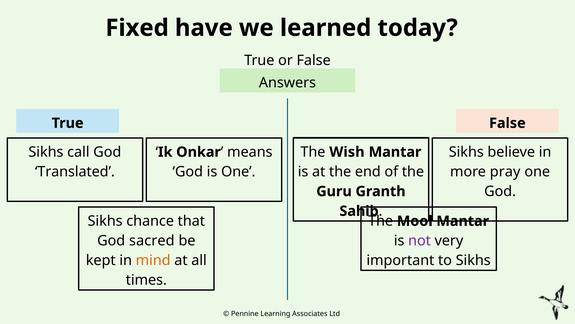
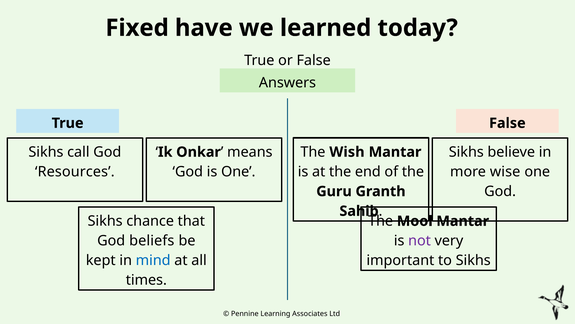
pray: pray -> wise
Translated: Translated -> Resources
sacred: sacred -> beliefs
mind colour: orange -> blue
